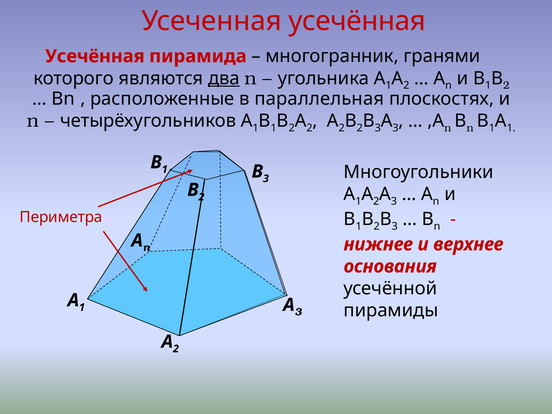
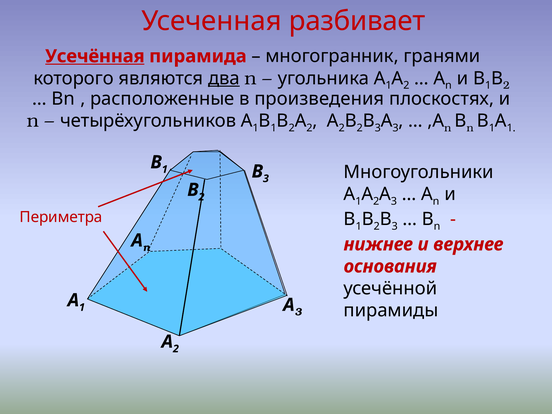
Усеченная усечённая: усечённая -> разбивает
Усечённая at (95, 56) underline: none -> present
параллельная: параллельная -> произведения
